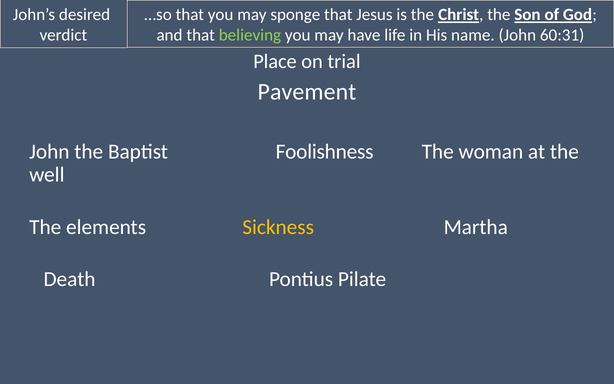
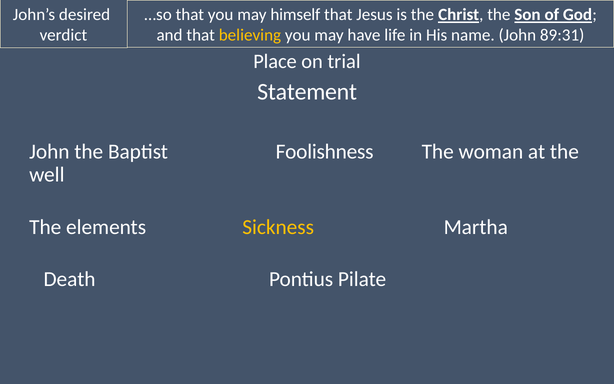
sponge: sponge -> himself
believing colour: light green -> yellow
60:31: 60:31 -> 89:31
Pavement: Pavement -> Statement
